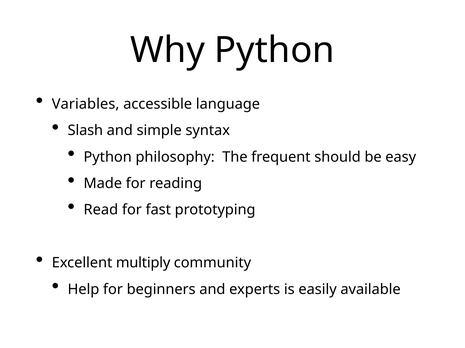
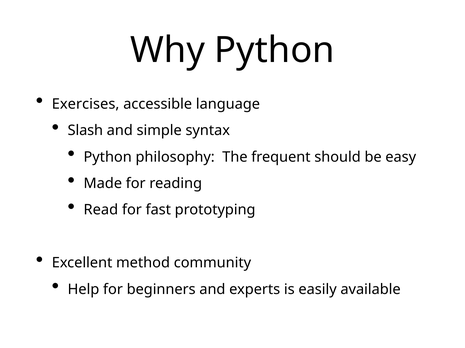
Variables: Variables -> Exercises
multiply: multiply -> method
